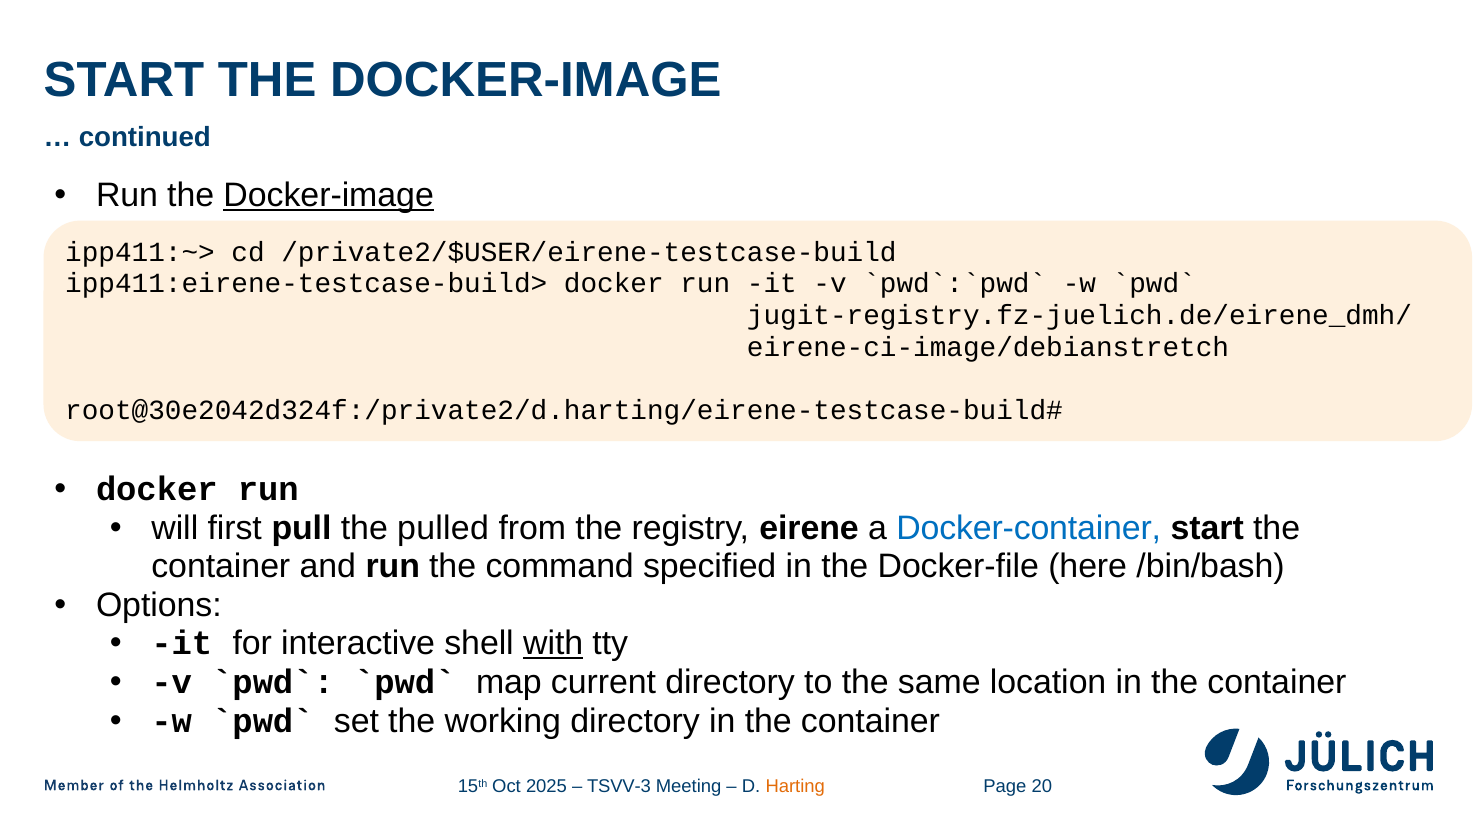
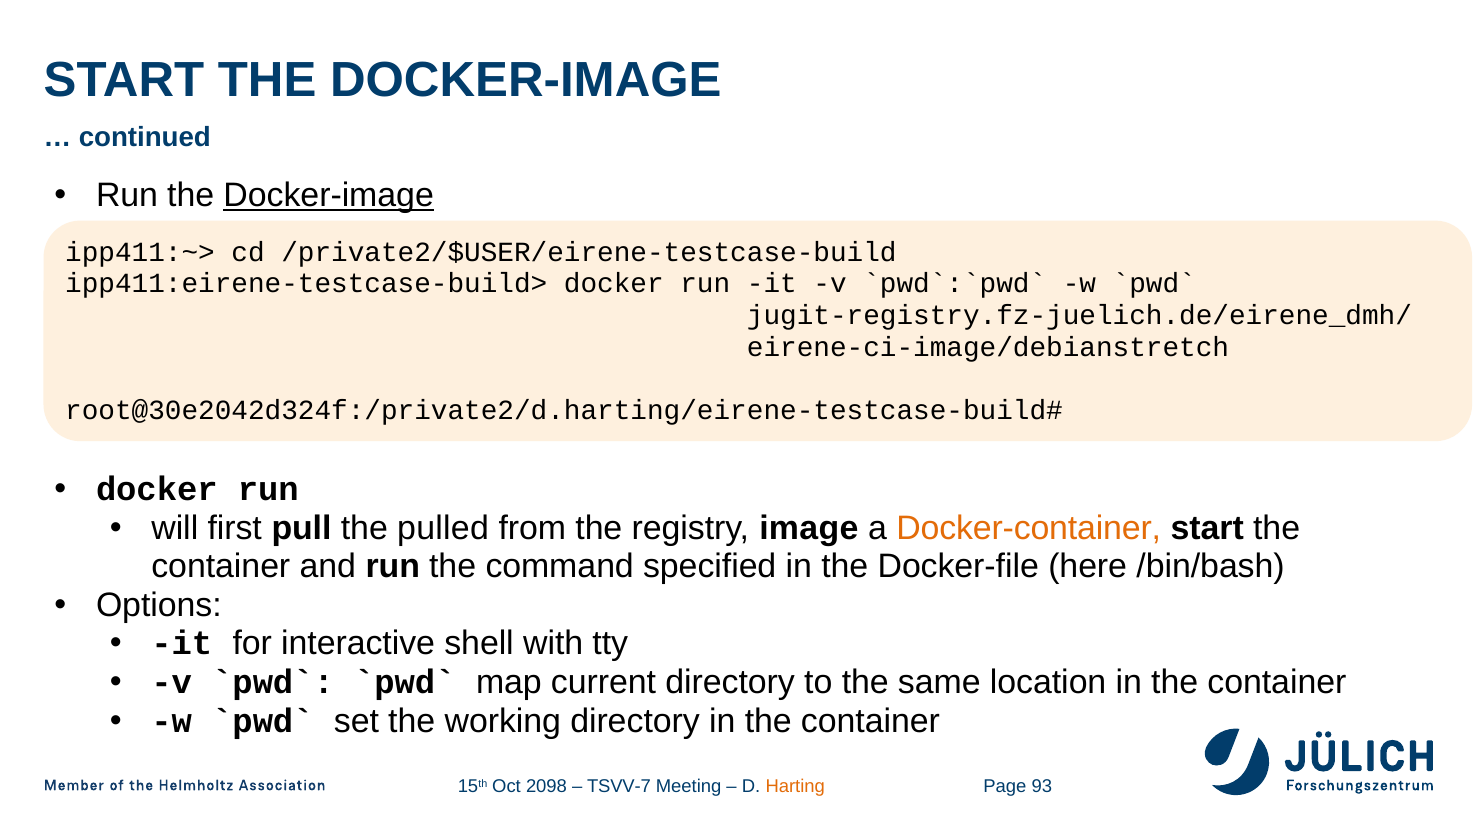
eirene: eirene -> image
Docker-container colour: blue -> orange
with underline: present -> none
2025: 2025 -> 2098
TSVV-3: TSVV-3 -> TSVV-7
20: 20 -> 93
